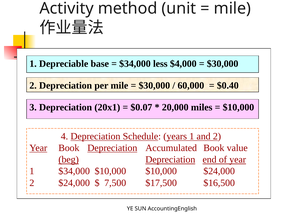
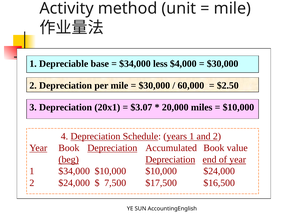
$0.40: $0.40 -> $2.50
$0.07: $0.07 -> $3.07
